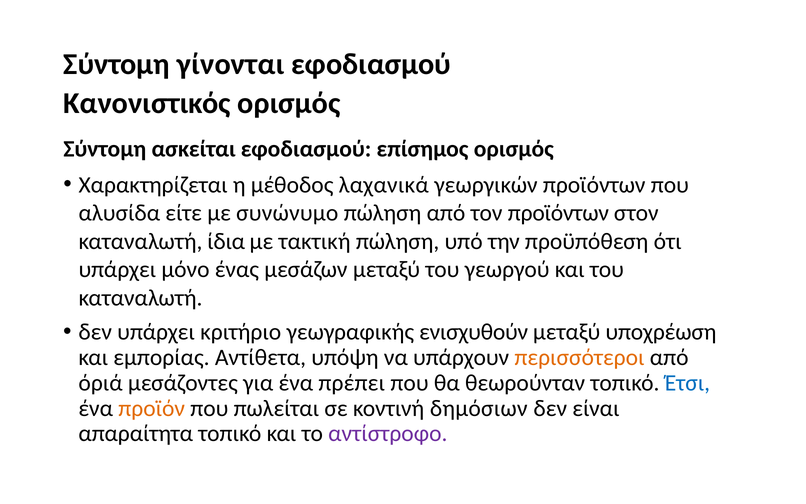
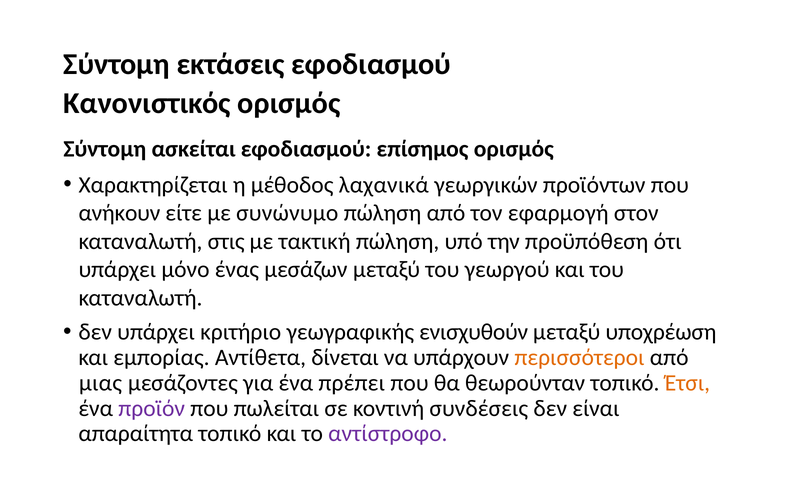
γίνονται: γίνονται -> εκτάσεις
αλυσίδα: αλυσίδα -> ανήκουν
τον προϊόντων: προϊόντων -> εφαρμογή
ίδια: ίδια -> στις
υπόψη: υπόψη -> δίνεται
όριά: όριά -> μιας
Έτσι colour: blue -> orange
προϊόν colour: orange -> purple
δημόσιων: δημόσιων -> συνδέσεις
